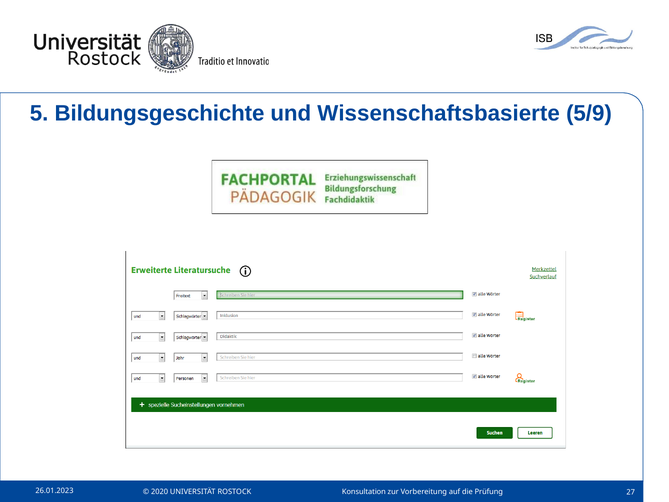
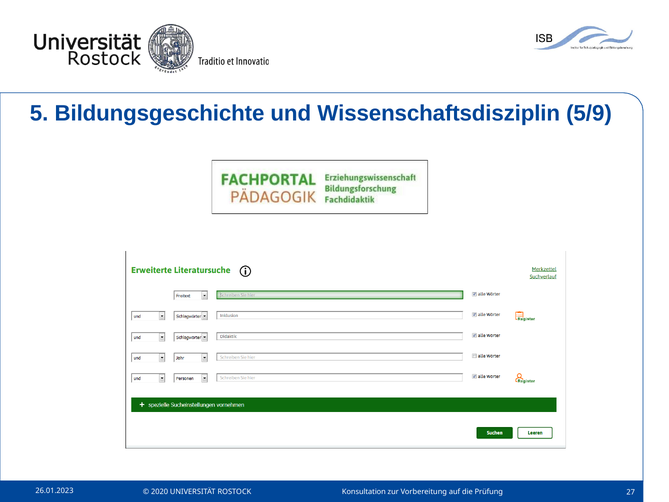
Wissenschaftsbasierte: Wissenschaftsbasierte -> Wissenschaftsdisziplin
